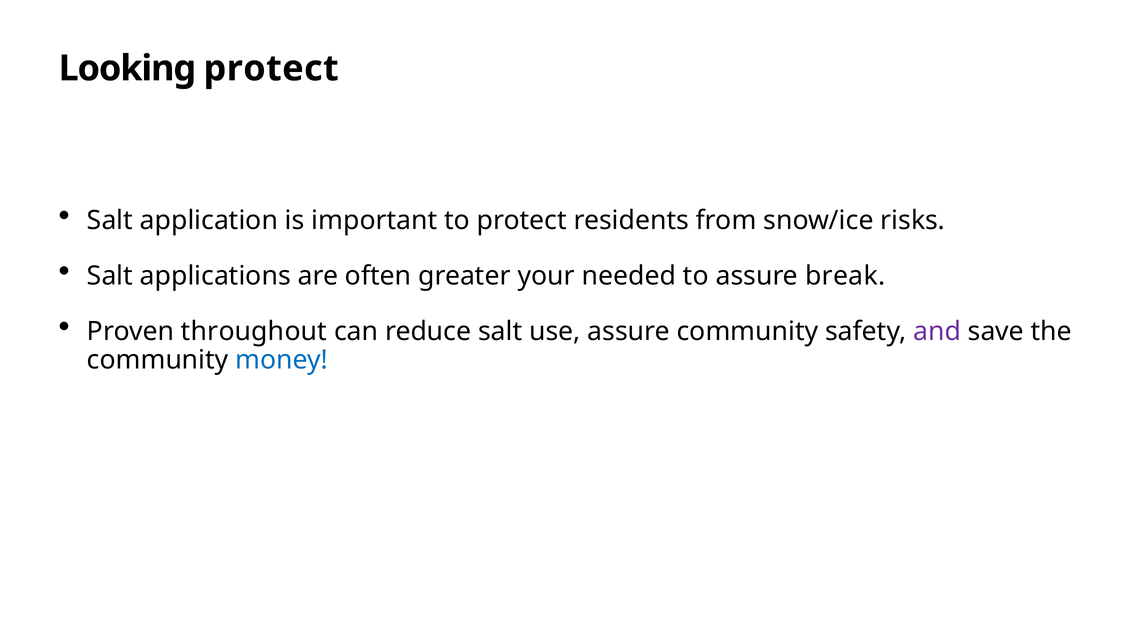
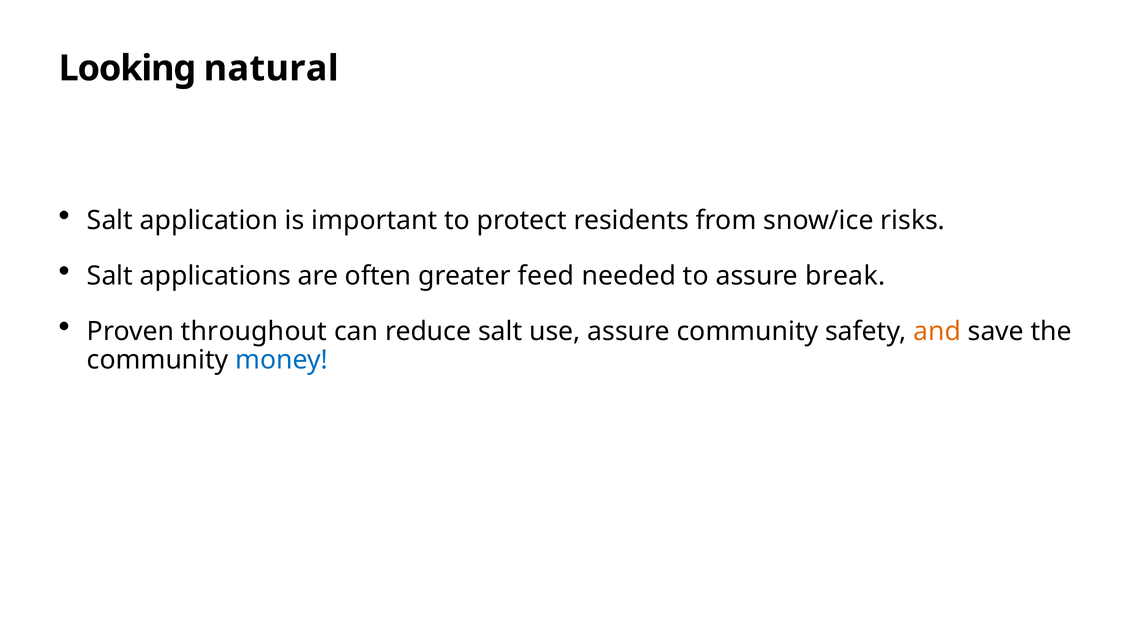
Looking protect: protect -> natural
your: your -> feed
and colour: purple -> orange
